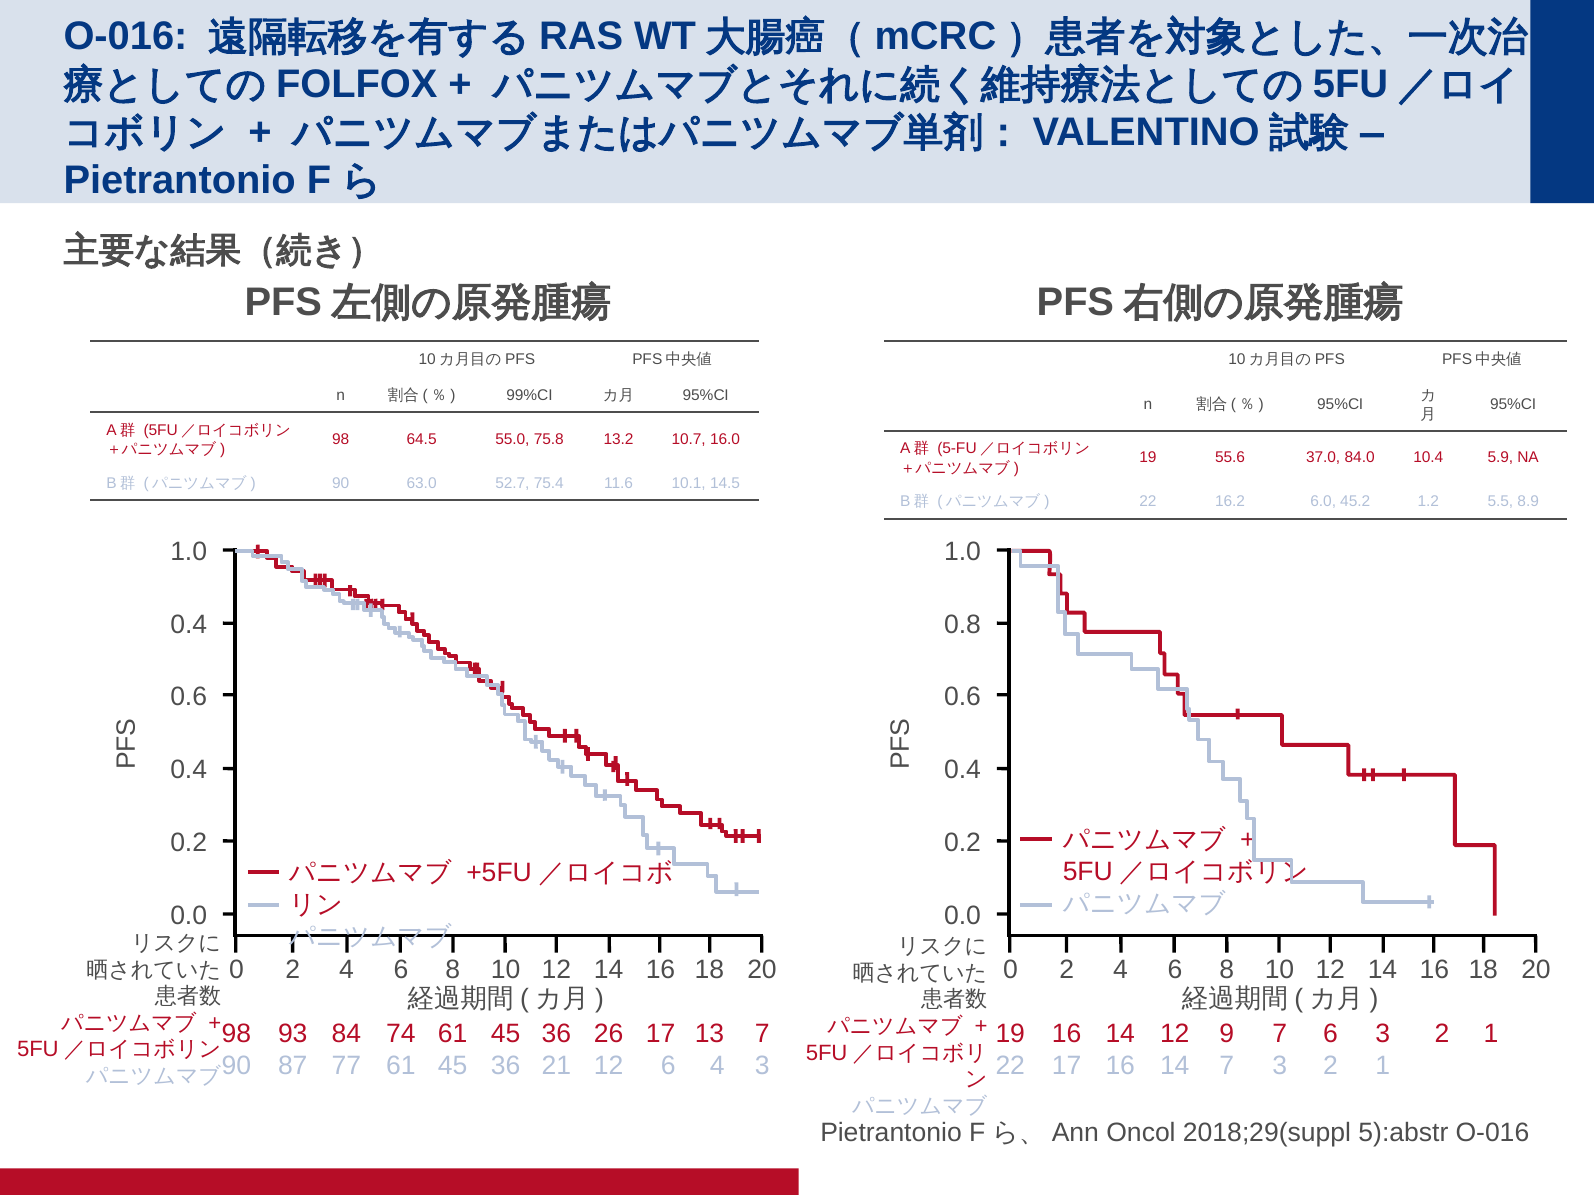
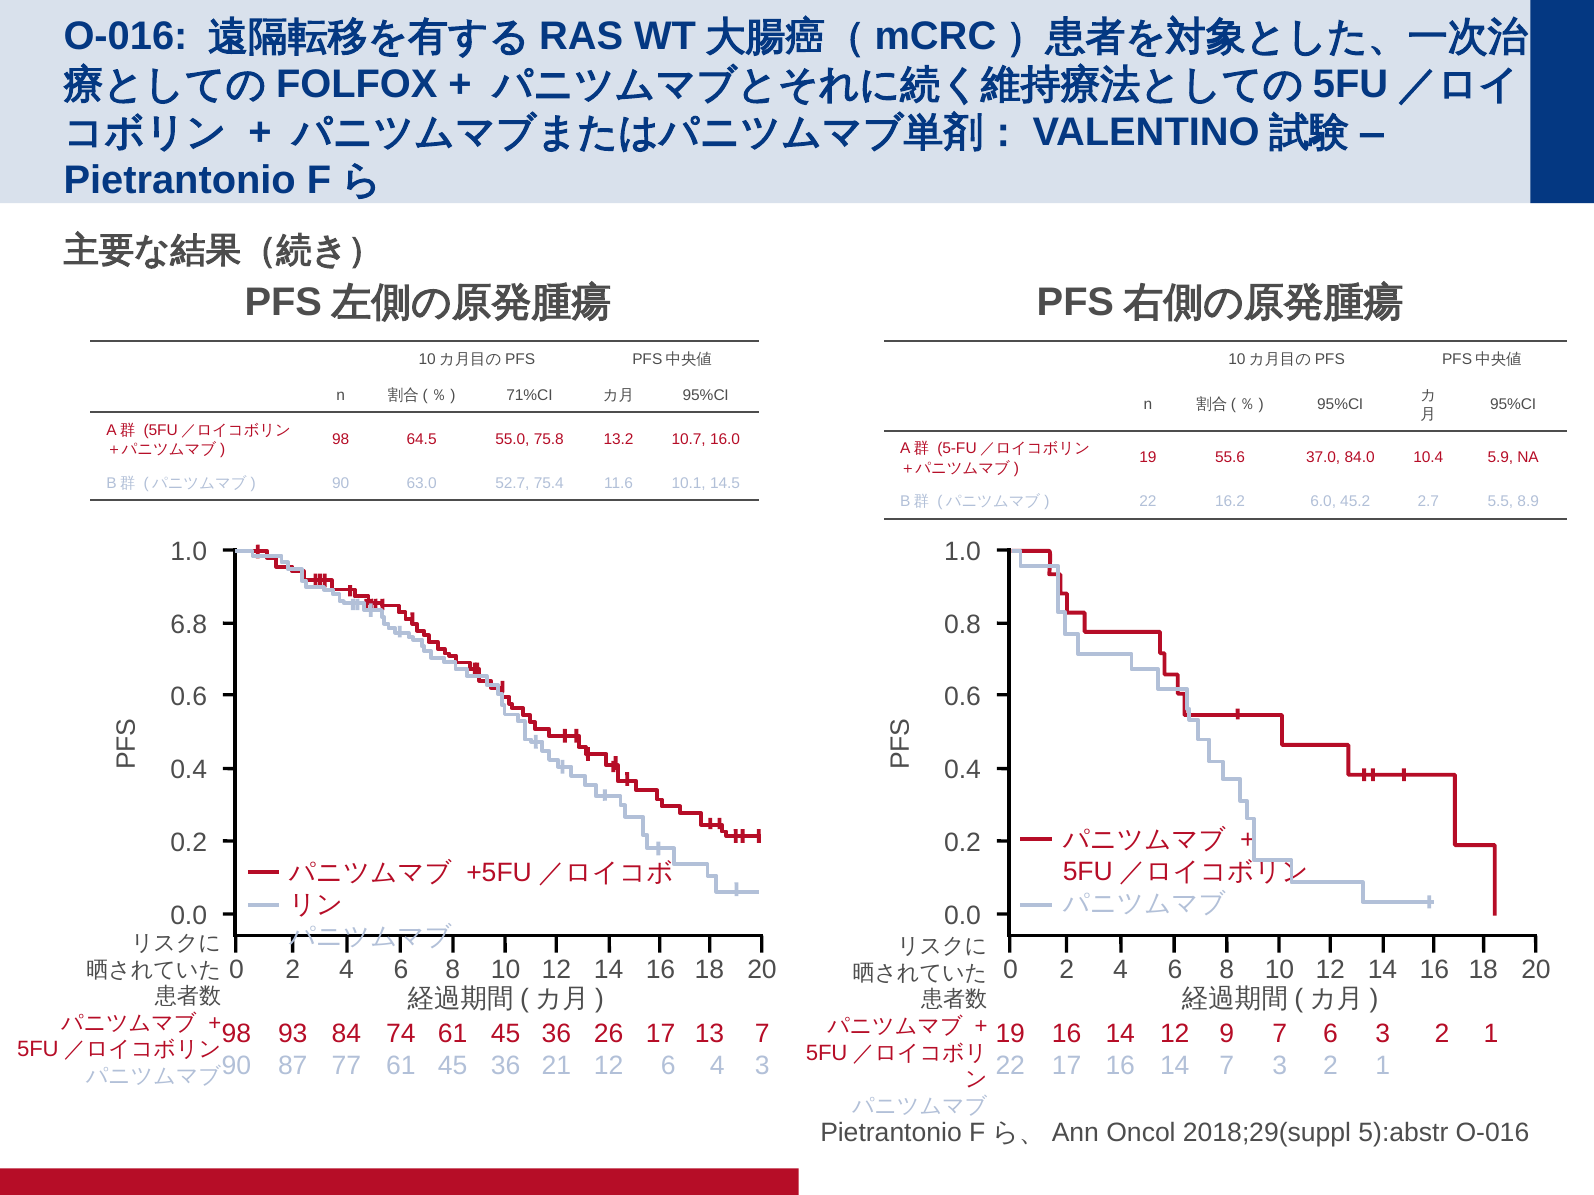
99%CI: 99%CI -> 71%CI
1.2: 1.2 -> 2.7
0.4 at (189, 625): 0.4 -> 6.8
